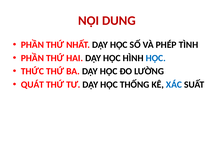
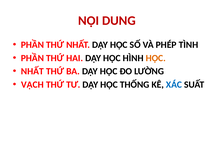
HỌC at (156, 58) colour: blue -> orange
THỨC at (32, 72): THỨC -> NHẤT
QUÁT: QUÁT -> VẠCH
